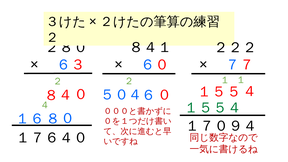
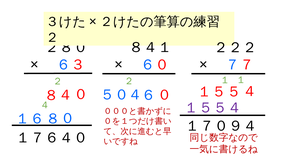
１５５４ colour: green -> purple
